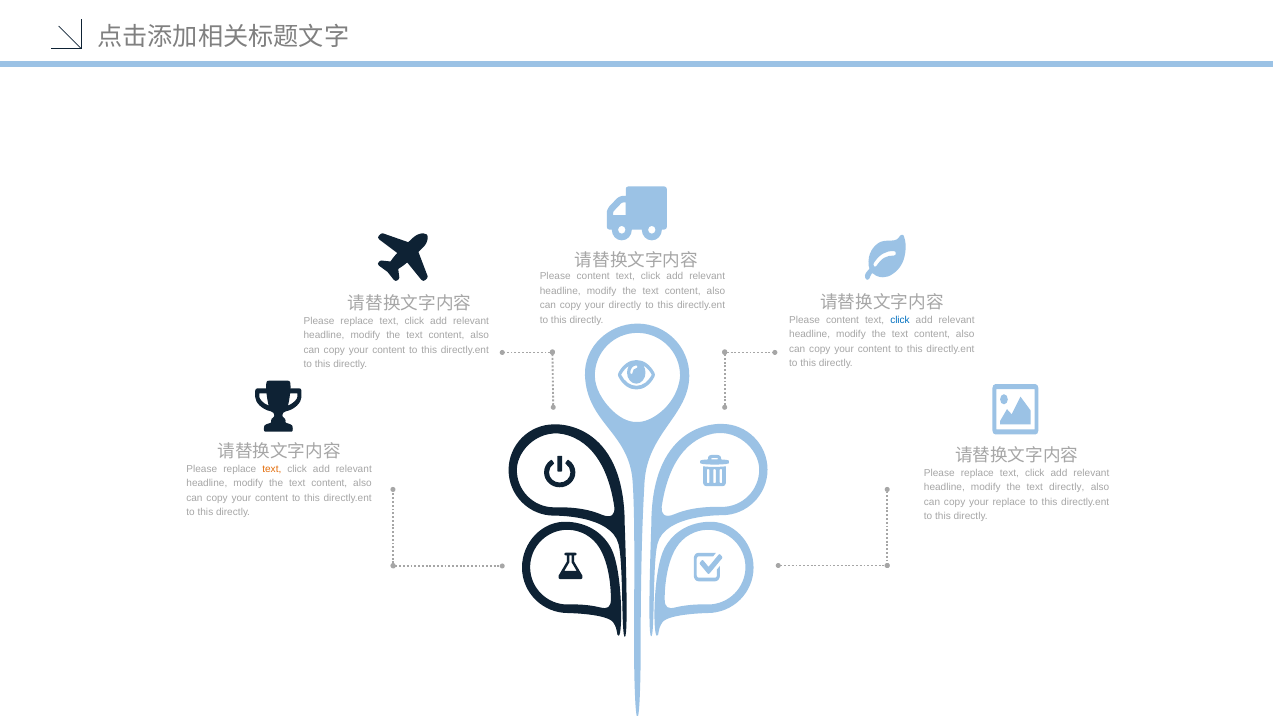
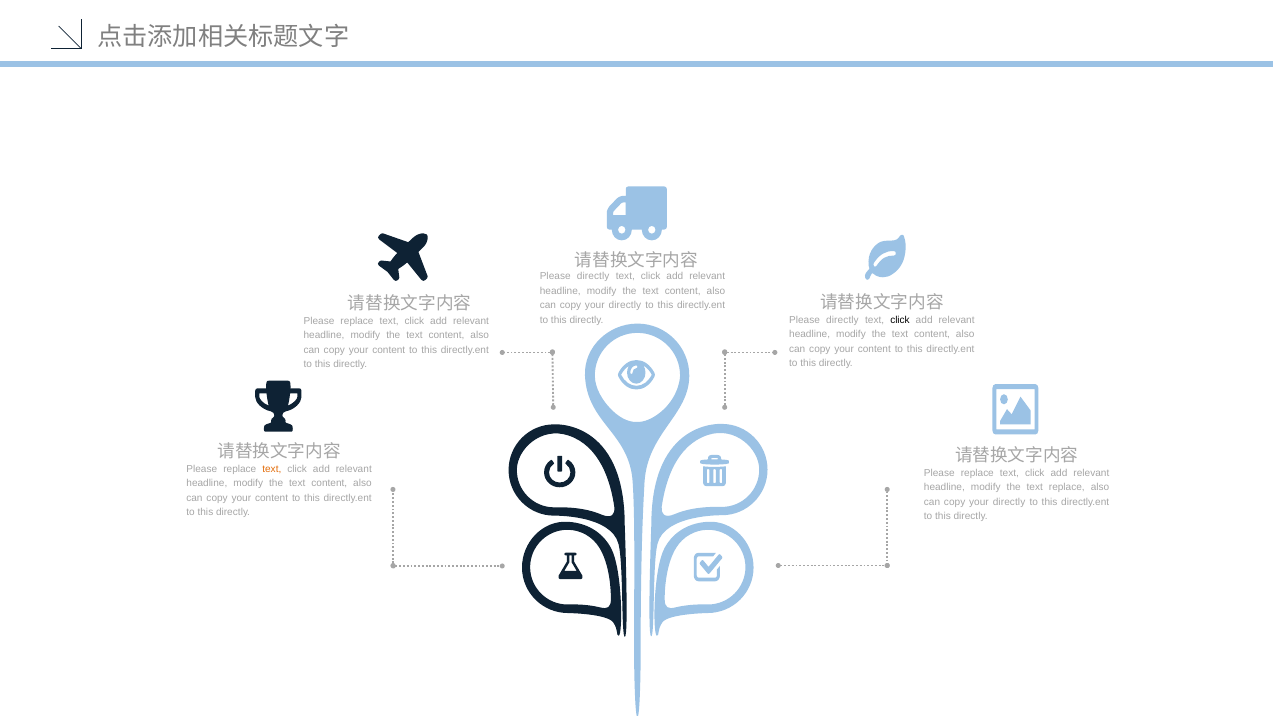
content at (593, 277): content -> directly
content at (843, 320): content -> directly
click at (900, 320) colour: blue -> black
text directly: directly -> replace
replace at (1009, 502): replace -> directly
